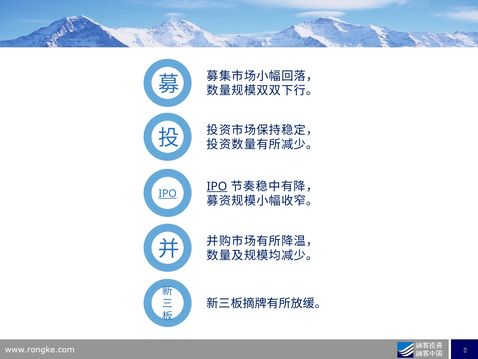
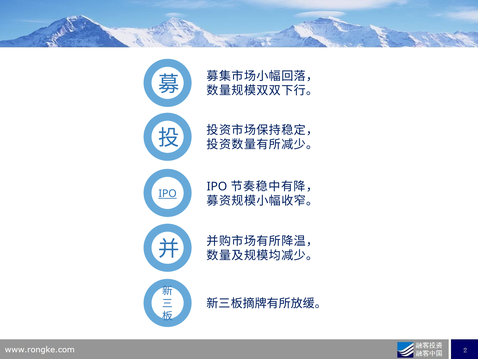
IPO at (217, 186) underline: present -> none
